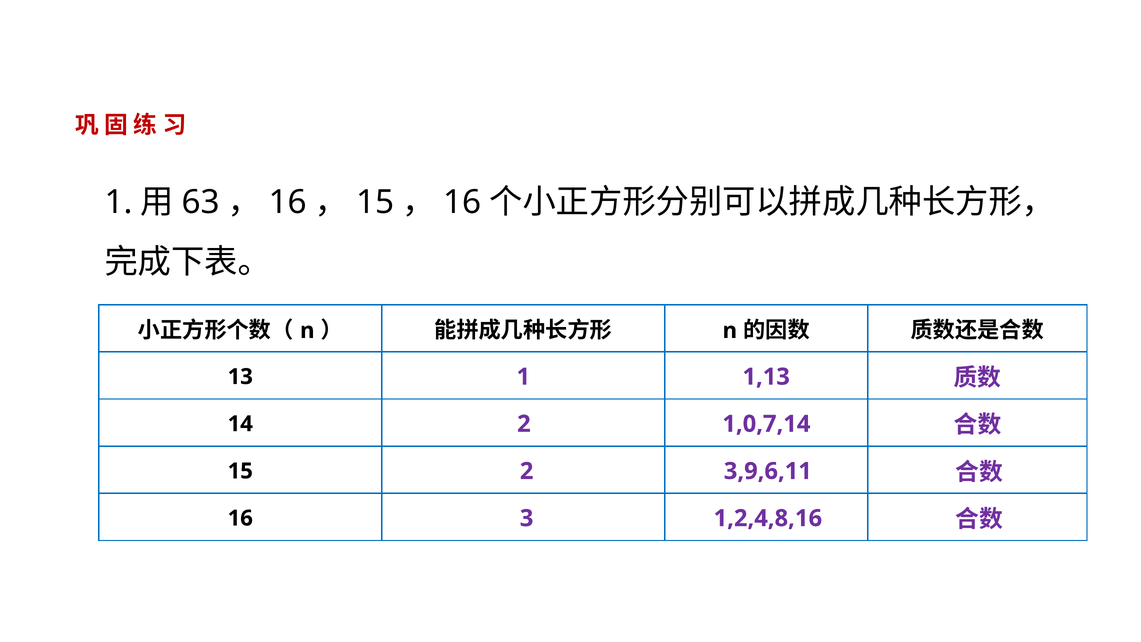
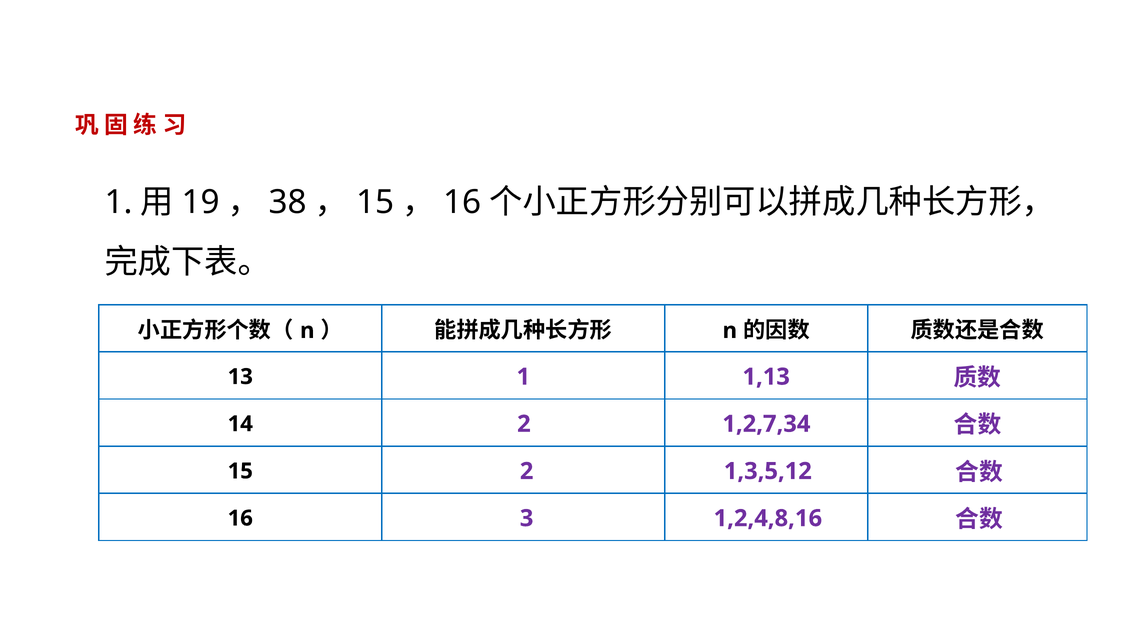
63: 63 -> 19
16 at (288, 202): 16 -> 38
1,0,7,14: 1,0,7,14 -> 1,2,7,34
3,9,6,11: 3,9,6,11 -> 1,3,5,12
